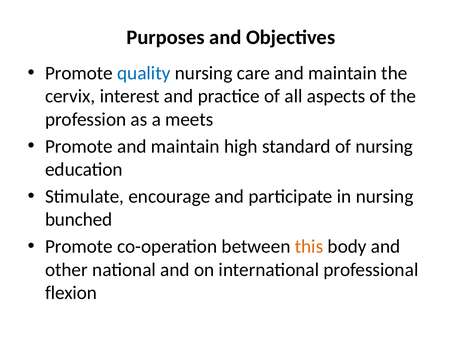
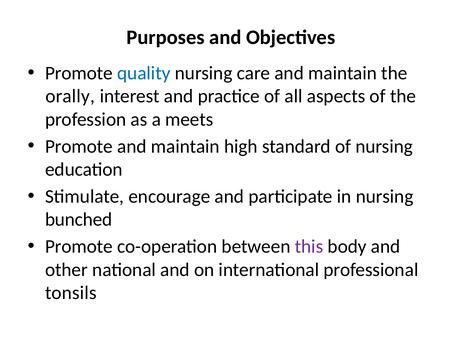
cervix: cervix -> orally
this colour: orange -> purple
flexion: flexion -> tonsils
